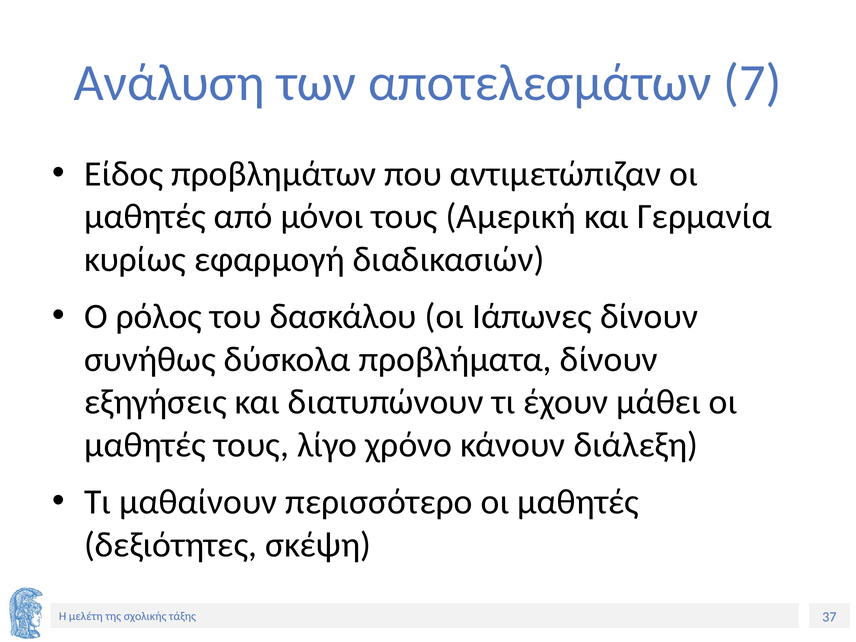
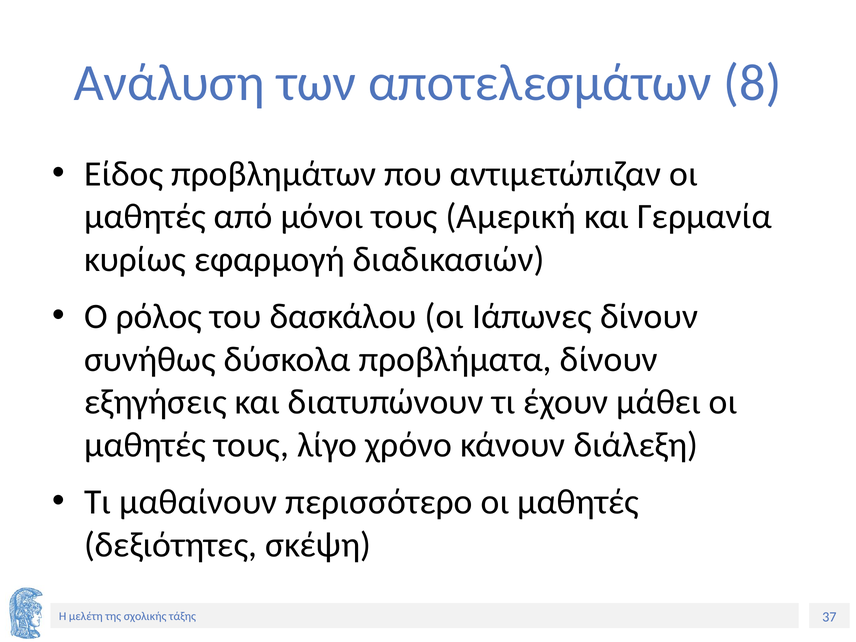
7: 7 -> 8
